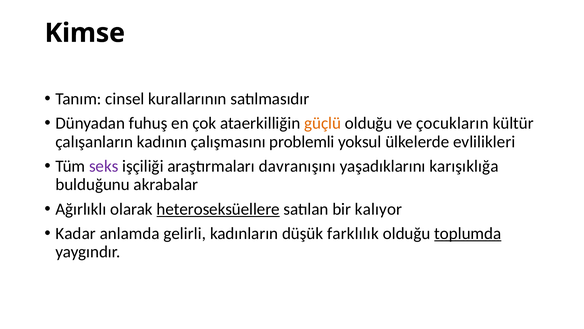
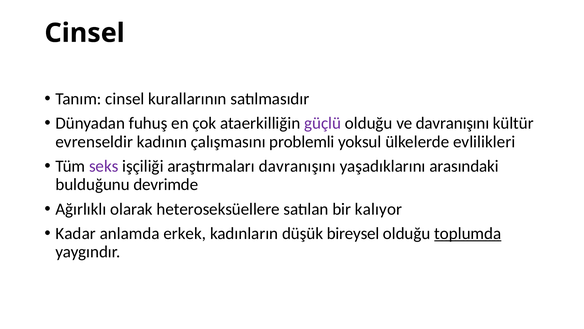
Kimse at (85, 33): Kimse -> Cinsel
güçlü colour: orange -> purple
ve çocukların: çocukların -> davranışını
çalışanların: çalışanların -> evrenseldir
karışıklığa: karışıklığa -> arasındaki
akrabalar: akrabalar -> devrimde
heteroseksüellere underline: present -> none
gelirli: gelirli -> erkek
farklılık: farklılık -> bireysel
